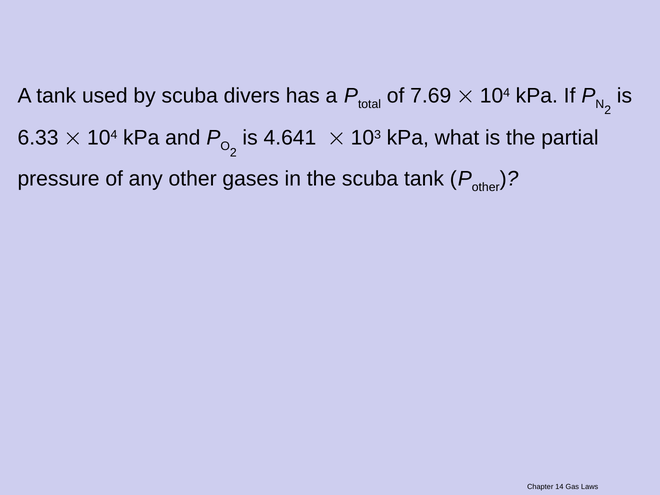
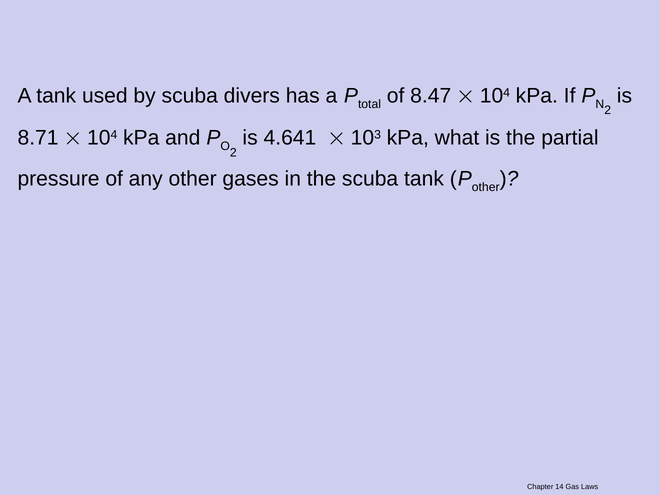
7.69: 7.69 -> 8.47
6.33: 6.33 -> 8.71
